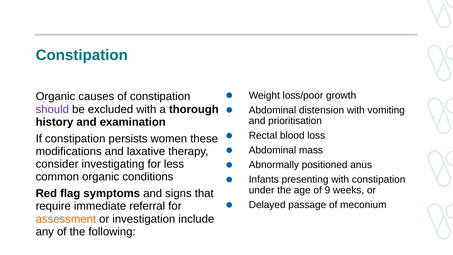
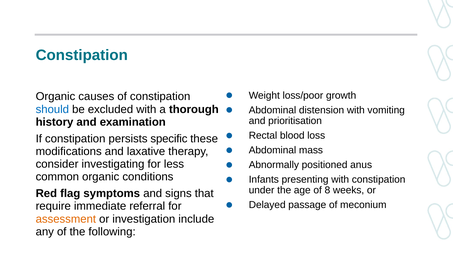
should colour: purple -> blue
women: women -> specific
9: 9 -> 8
